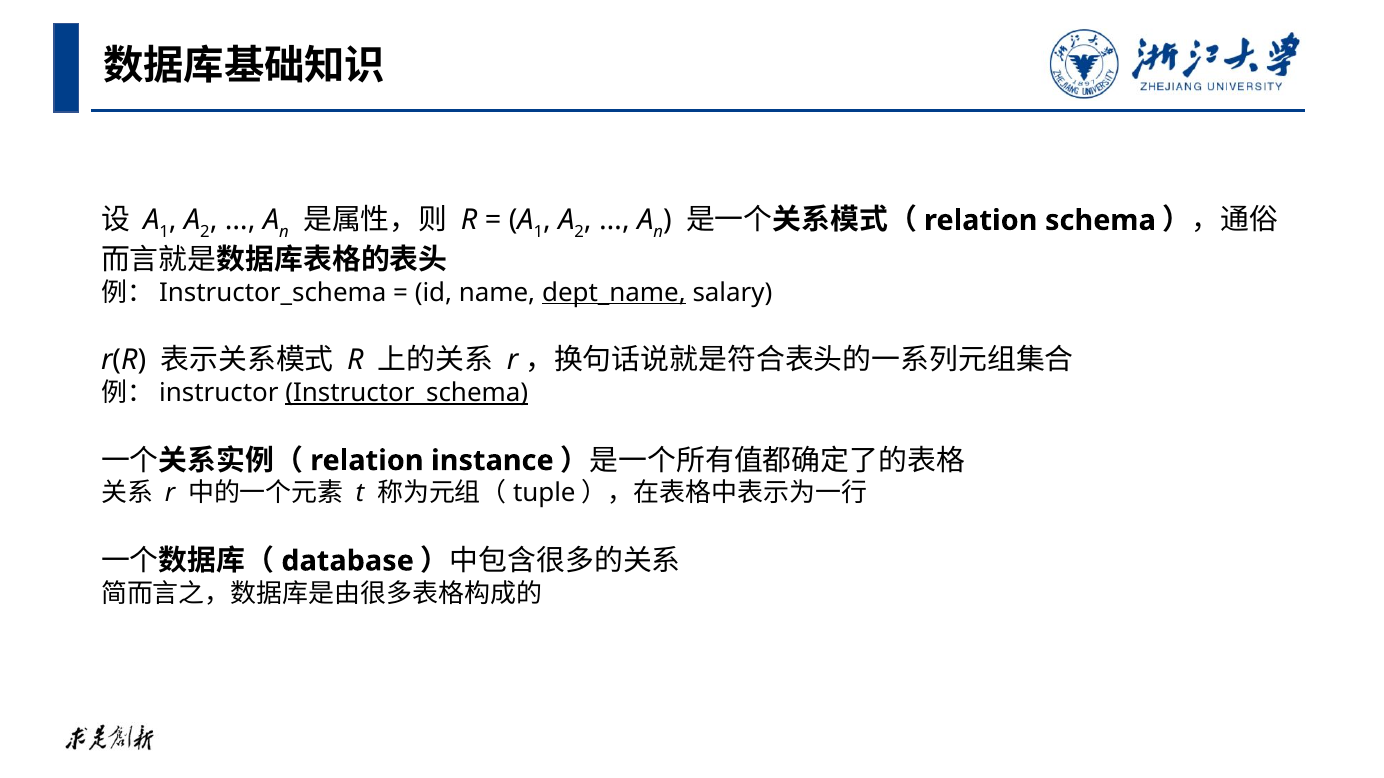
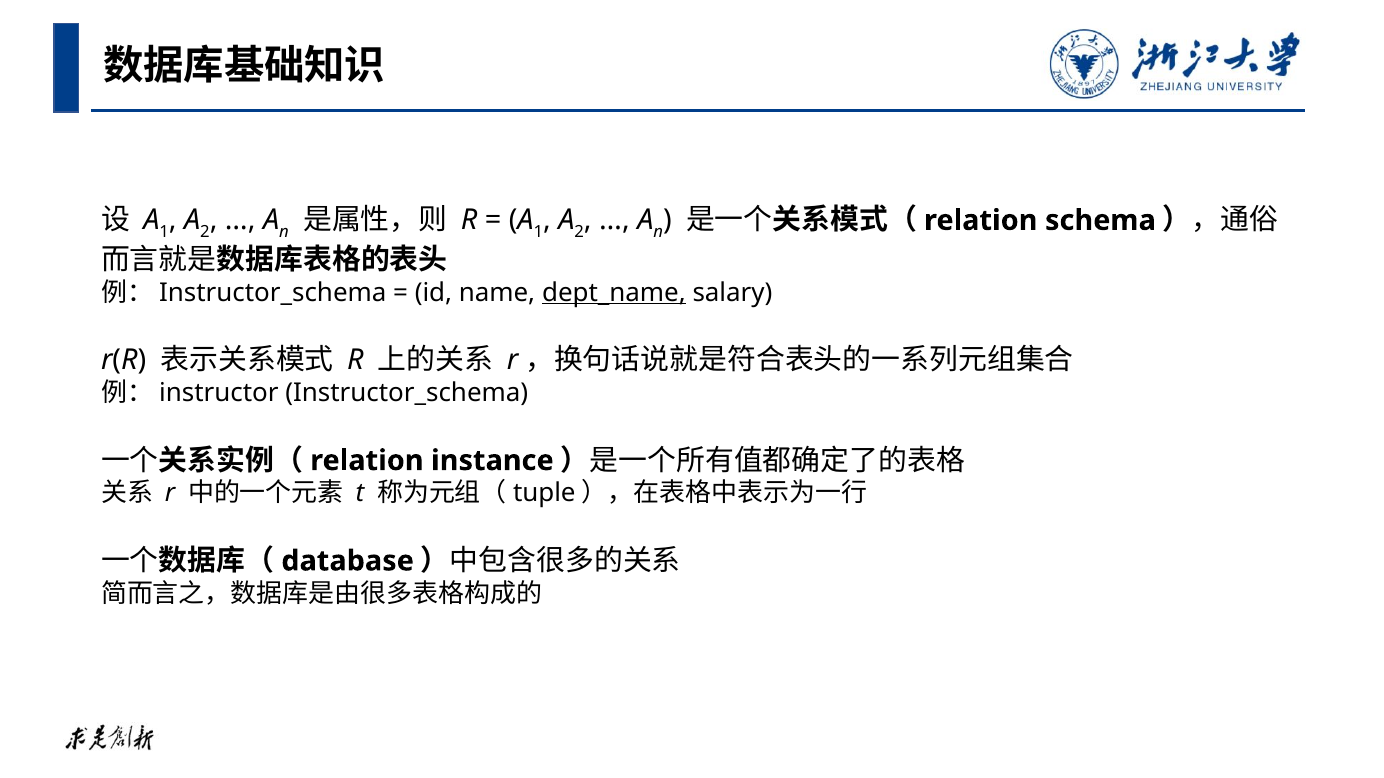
Instructor_schema underline: present -> none
